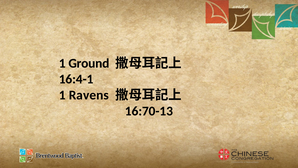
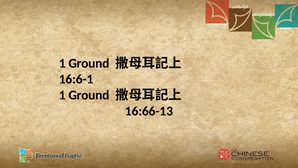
16:4-1: 16:4-1 -> 16:6-1
Ravens at (89, 95): Ravens -> Ground
16:70-13: 16:70-13 -> 16:66-13
